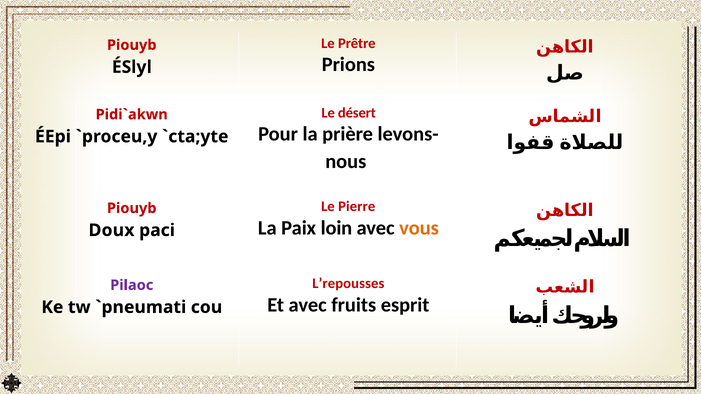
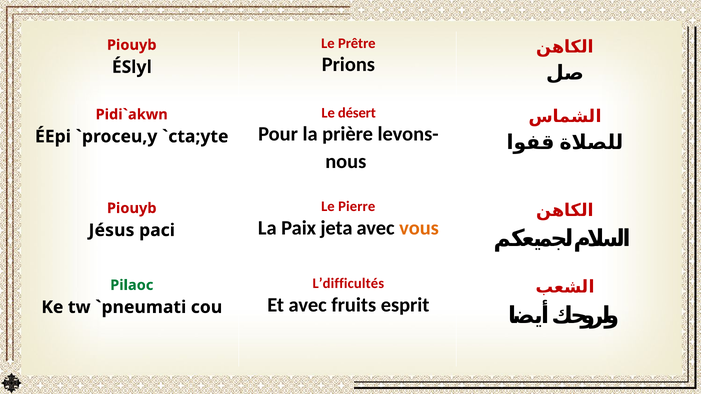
loin: loin -> jeta
Doux: Doux -> Jésus
L’repousses: L’repousses -> L’difficultés
Pilaoc colour: purple -> green
